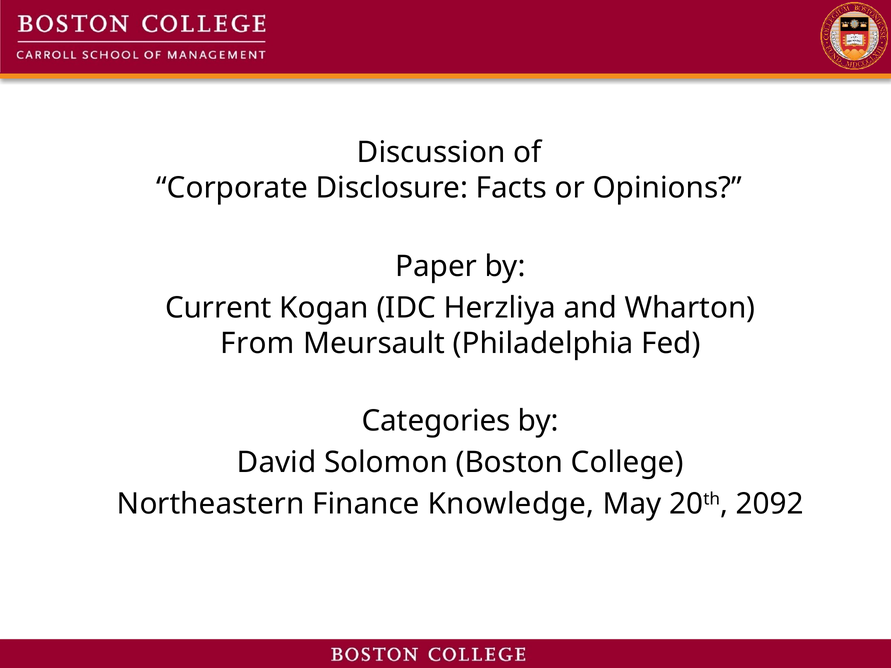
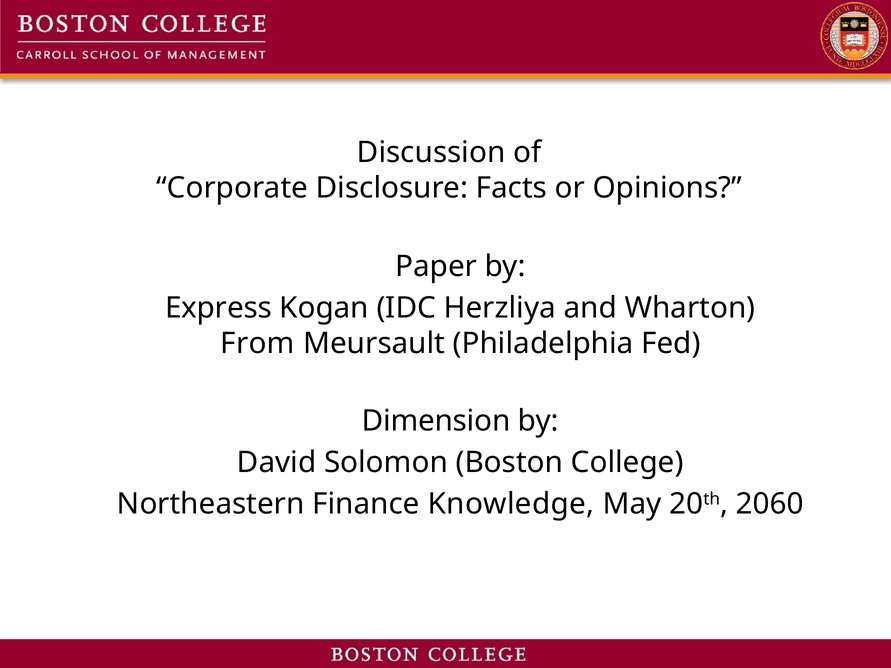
Current: Current -> Express
Categories: Categories -> Dimension
2092: 2092 -> 2060
